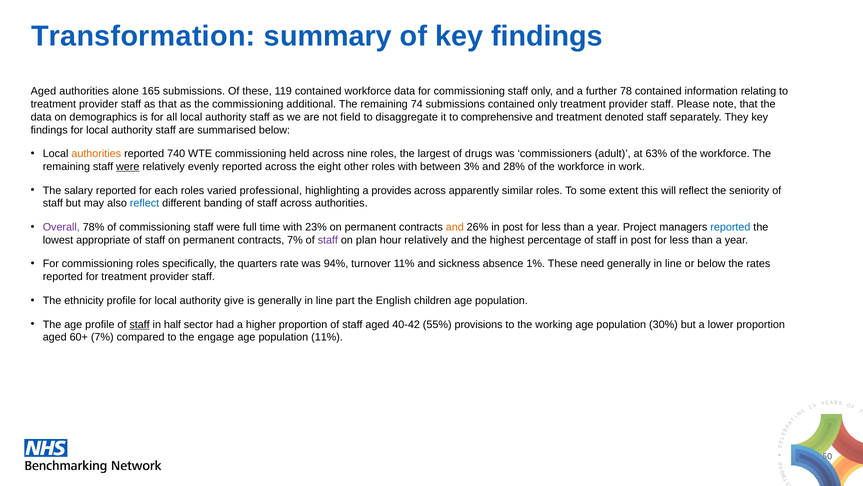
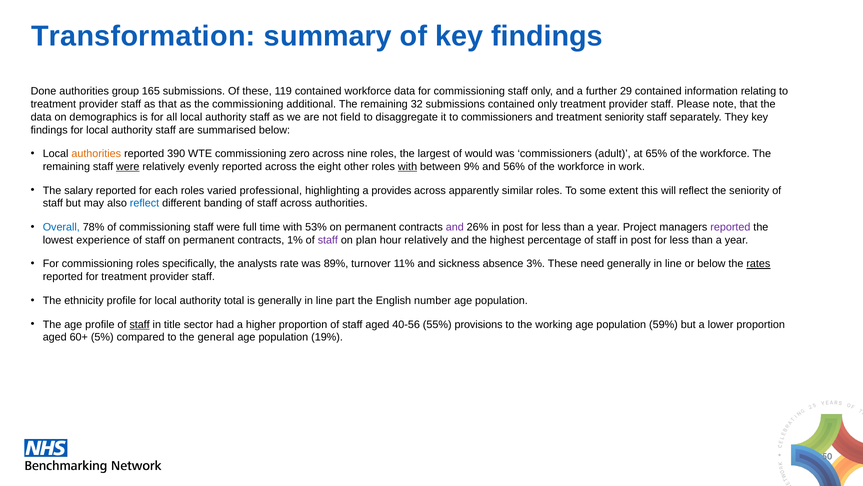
Aged at (43, 91): Aged -> Done
alone: alone -> group
78: 78 -> 29
74: 74 -> 32
to comprehensive: comprehensive -> commissioners
treatment denoted: denoted -> seniority
740: 740 -> 390
held: held -> zero
drugs: drugs -> would
63%: 63% -> 65%
with at (408, 166) underline: none -> present
3%: 3% -> 9%
28%: 28% -> 56%
Overall colour: purple -> blue
23%: 23% -> 53%
and at (455, 227) colour: orange -> purple
reported at (730, 227) colour: blue -> purple
appropriate: appropriate -> experience
contracts 7%: 7% -> 1%
quarters: quarters -> analysts
94%: 94% -> 89%
1%: 1% -> 3%
rates underline: none -> present
give: give -> total
children: children -> number
half: half -> title
40-42: 40-42 -> 40-56
30%: 30% -> 59%
60+ 7%: 7% -> 5%
engage: engage -> general
population 11%: 11% -> 19%
